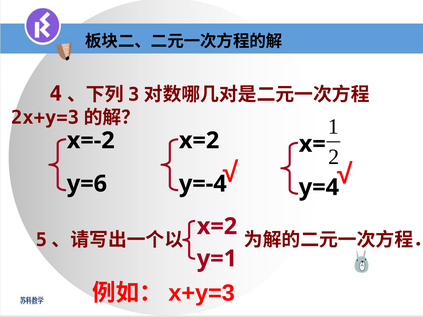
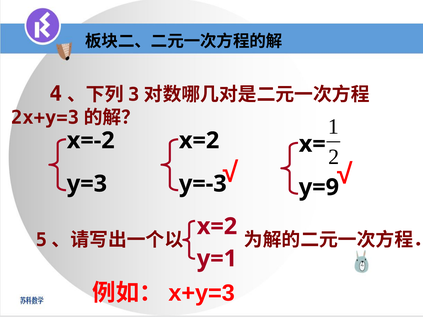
y=6: y=6 -> y=3
y=-4: y=-4 -> y=-3
y=4: y=4 -> y=9
